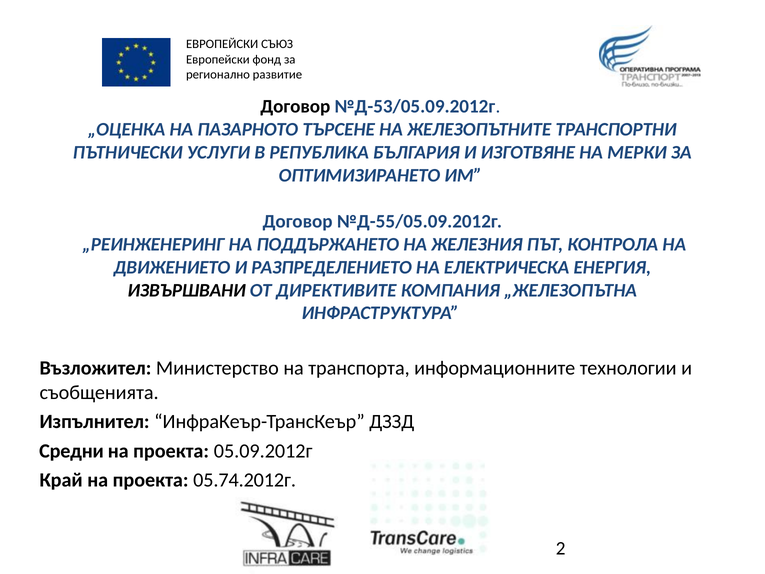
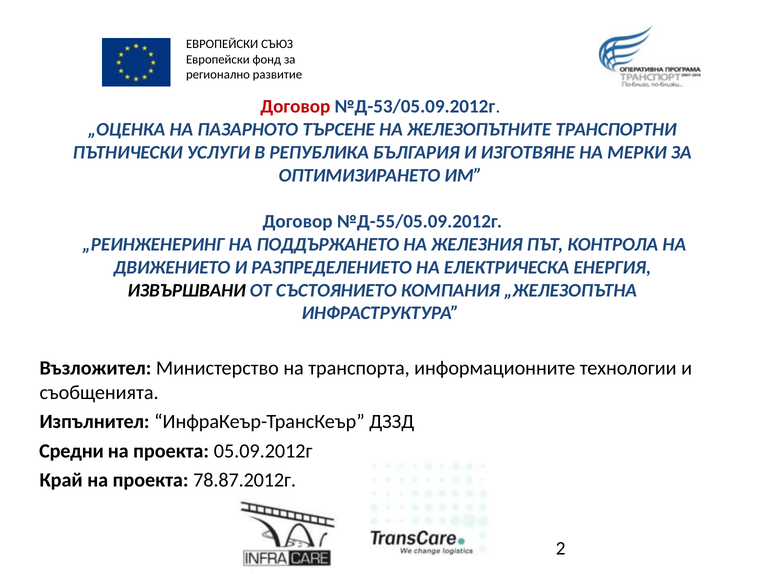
Договор at (295, 106) colour: black -> red
ДИРЕКТИВИТЕ: ДИРЕКТИВИТЕ -> СЪСТОЯНИЕТО
05.74.2012г: 05.74.2012г -> 78.87.2012г
